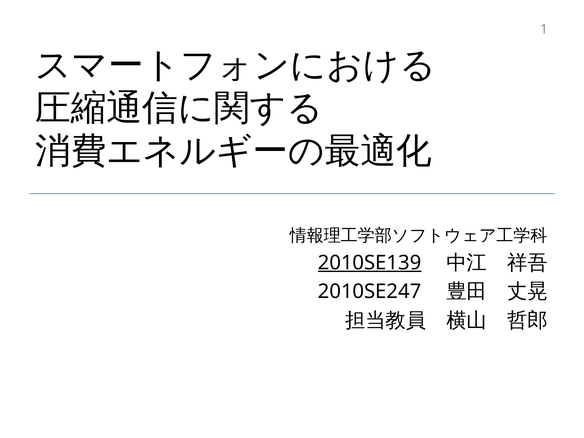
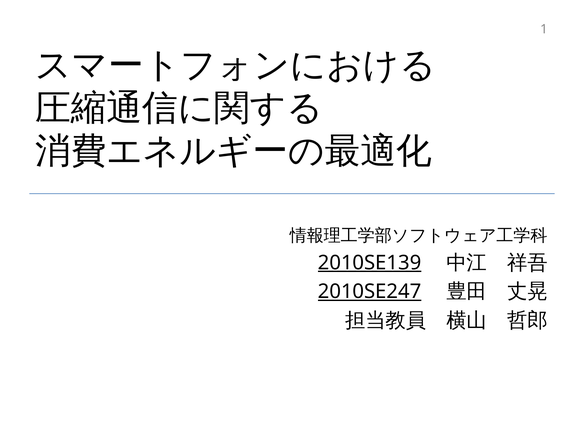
2010SE247 underline: none -> present
